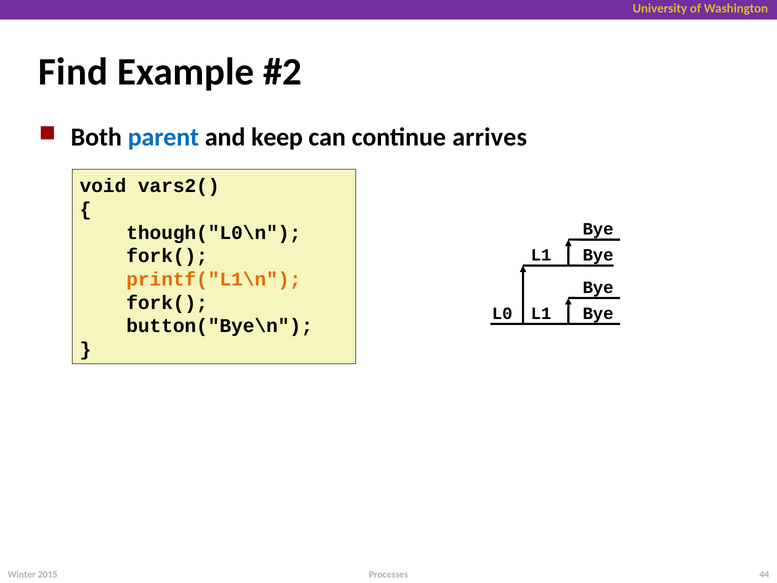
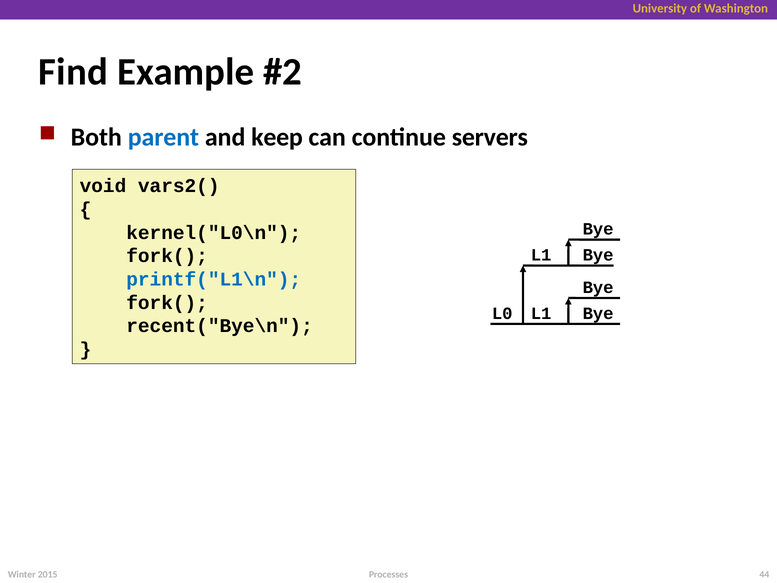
arrives: arrives -> servers
though("L0\n: though("L0\n -> kernel("L0\n
printf("L1\n colour: orange -> blue
button("Bye\n: button("Bye\n -> recent("Bye\n
